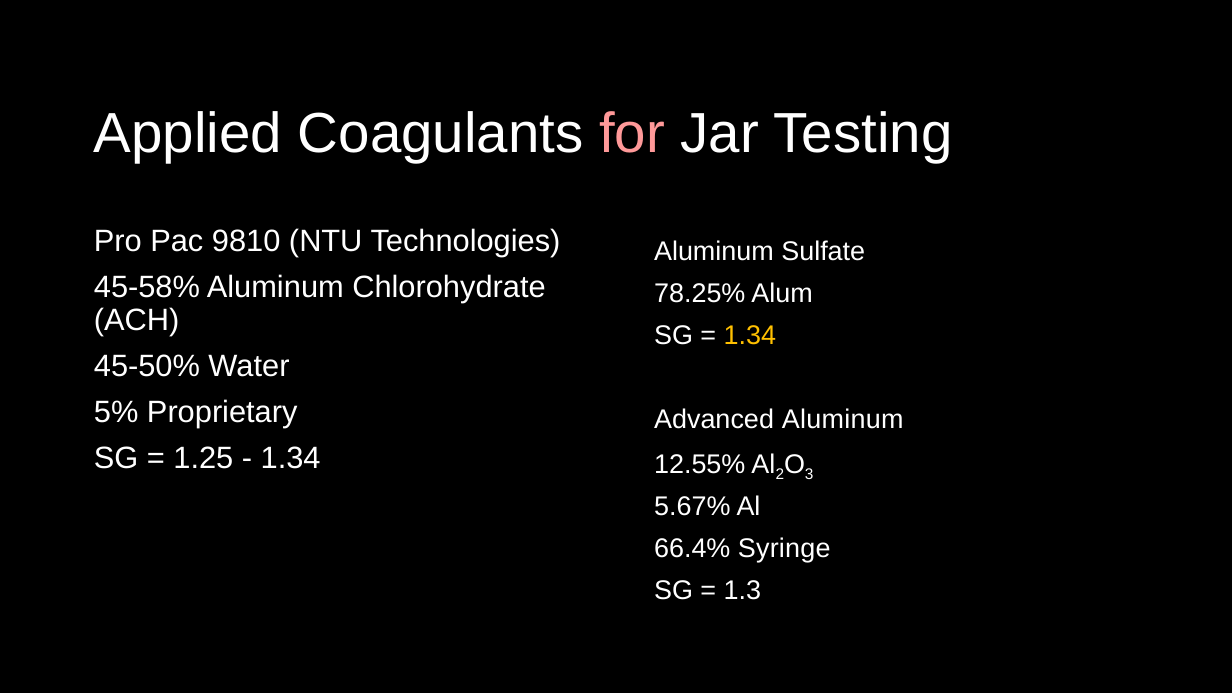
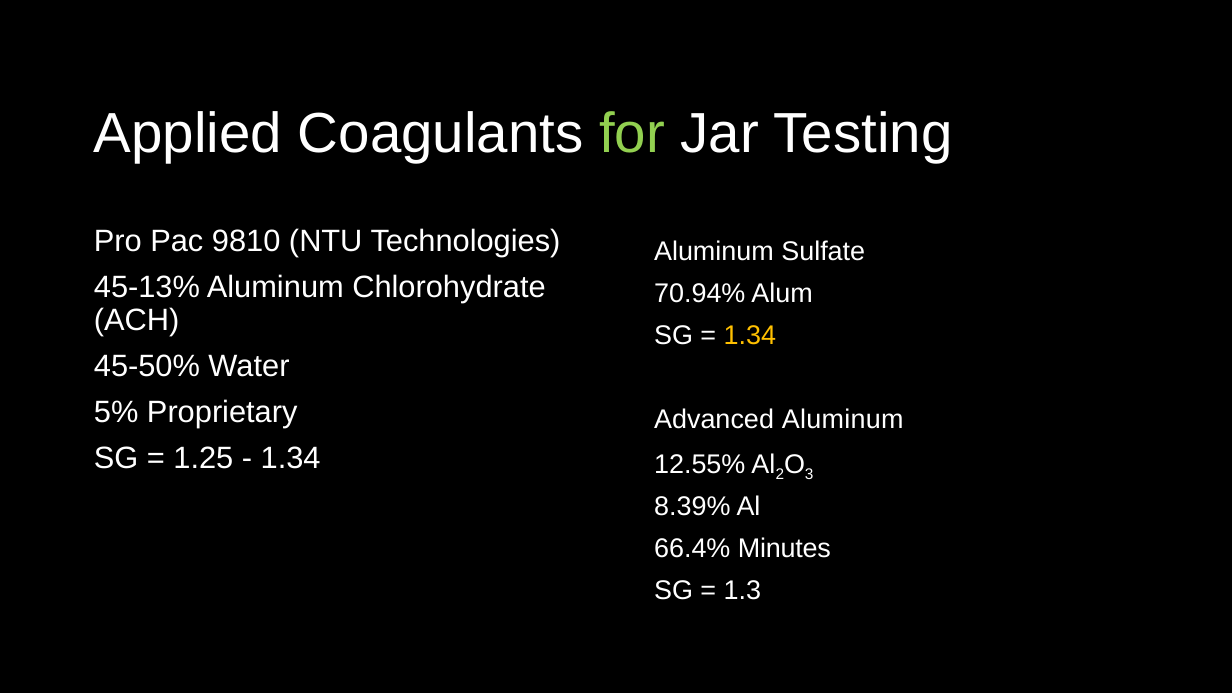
for colour: pink -> light green
45-58%: 45-58% -> 45-13%
78.25%: 78.25% -> 70.94%
5.67%: 5.67% -> 8.39%
Syringe: Syringe -> Minutes
